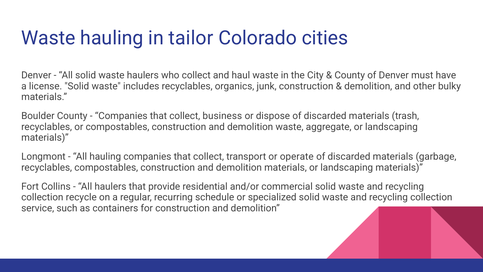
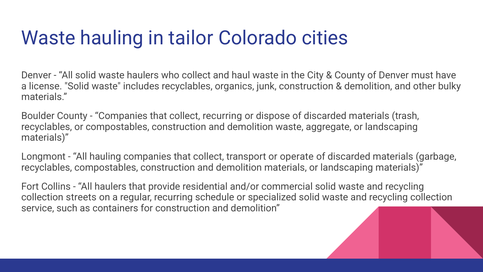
collect business: business -> recurring
recycle: recycle -> streets
